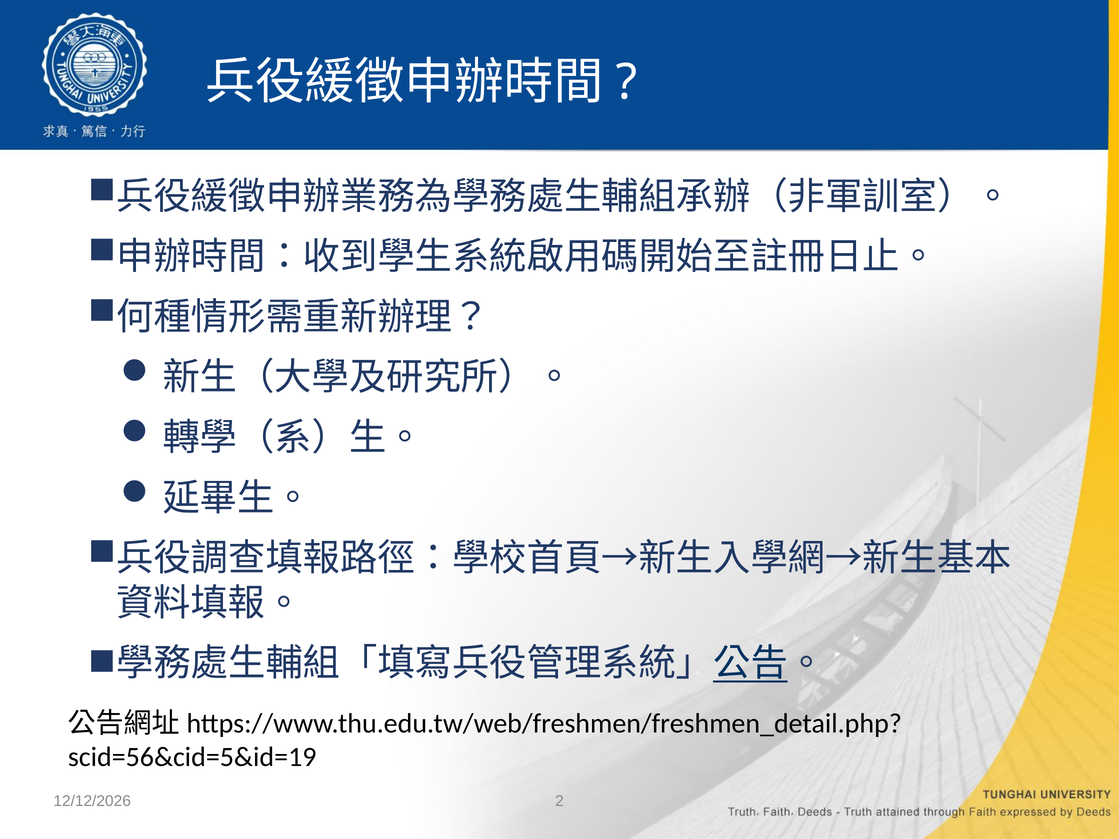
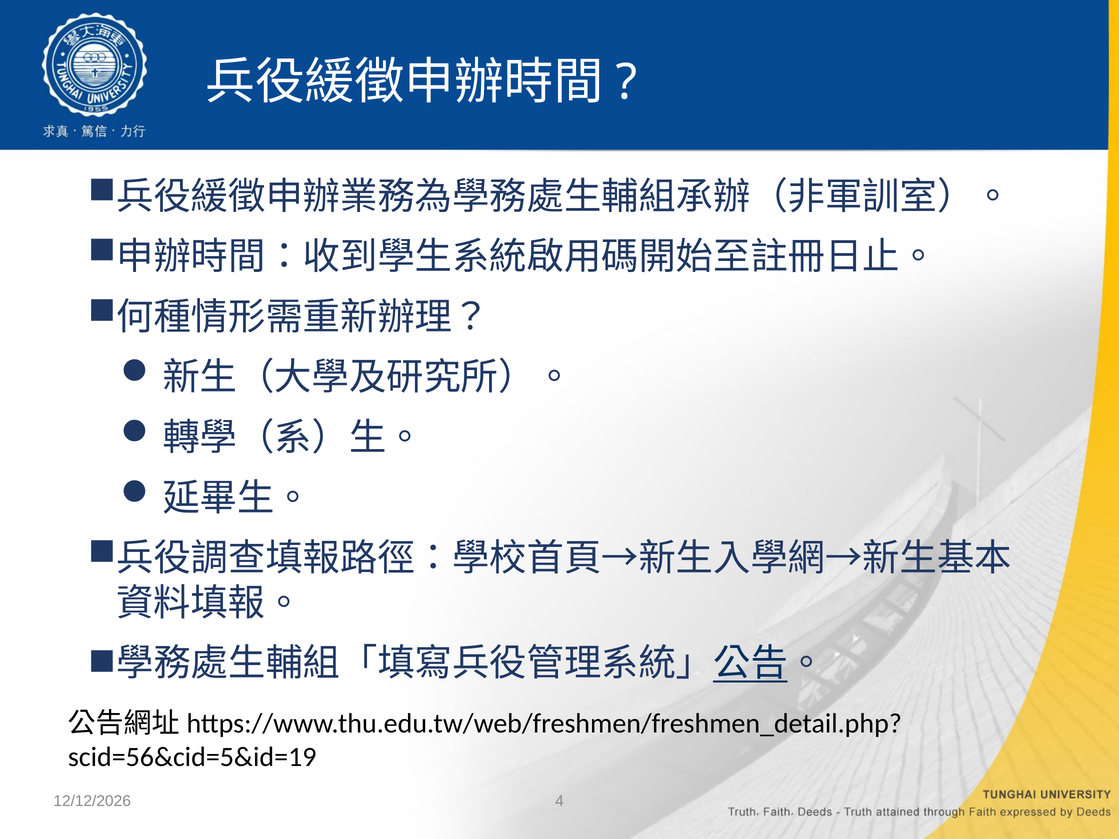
2: 2 -> 4
